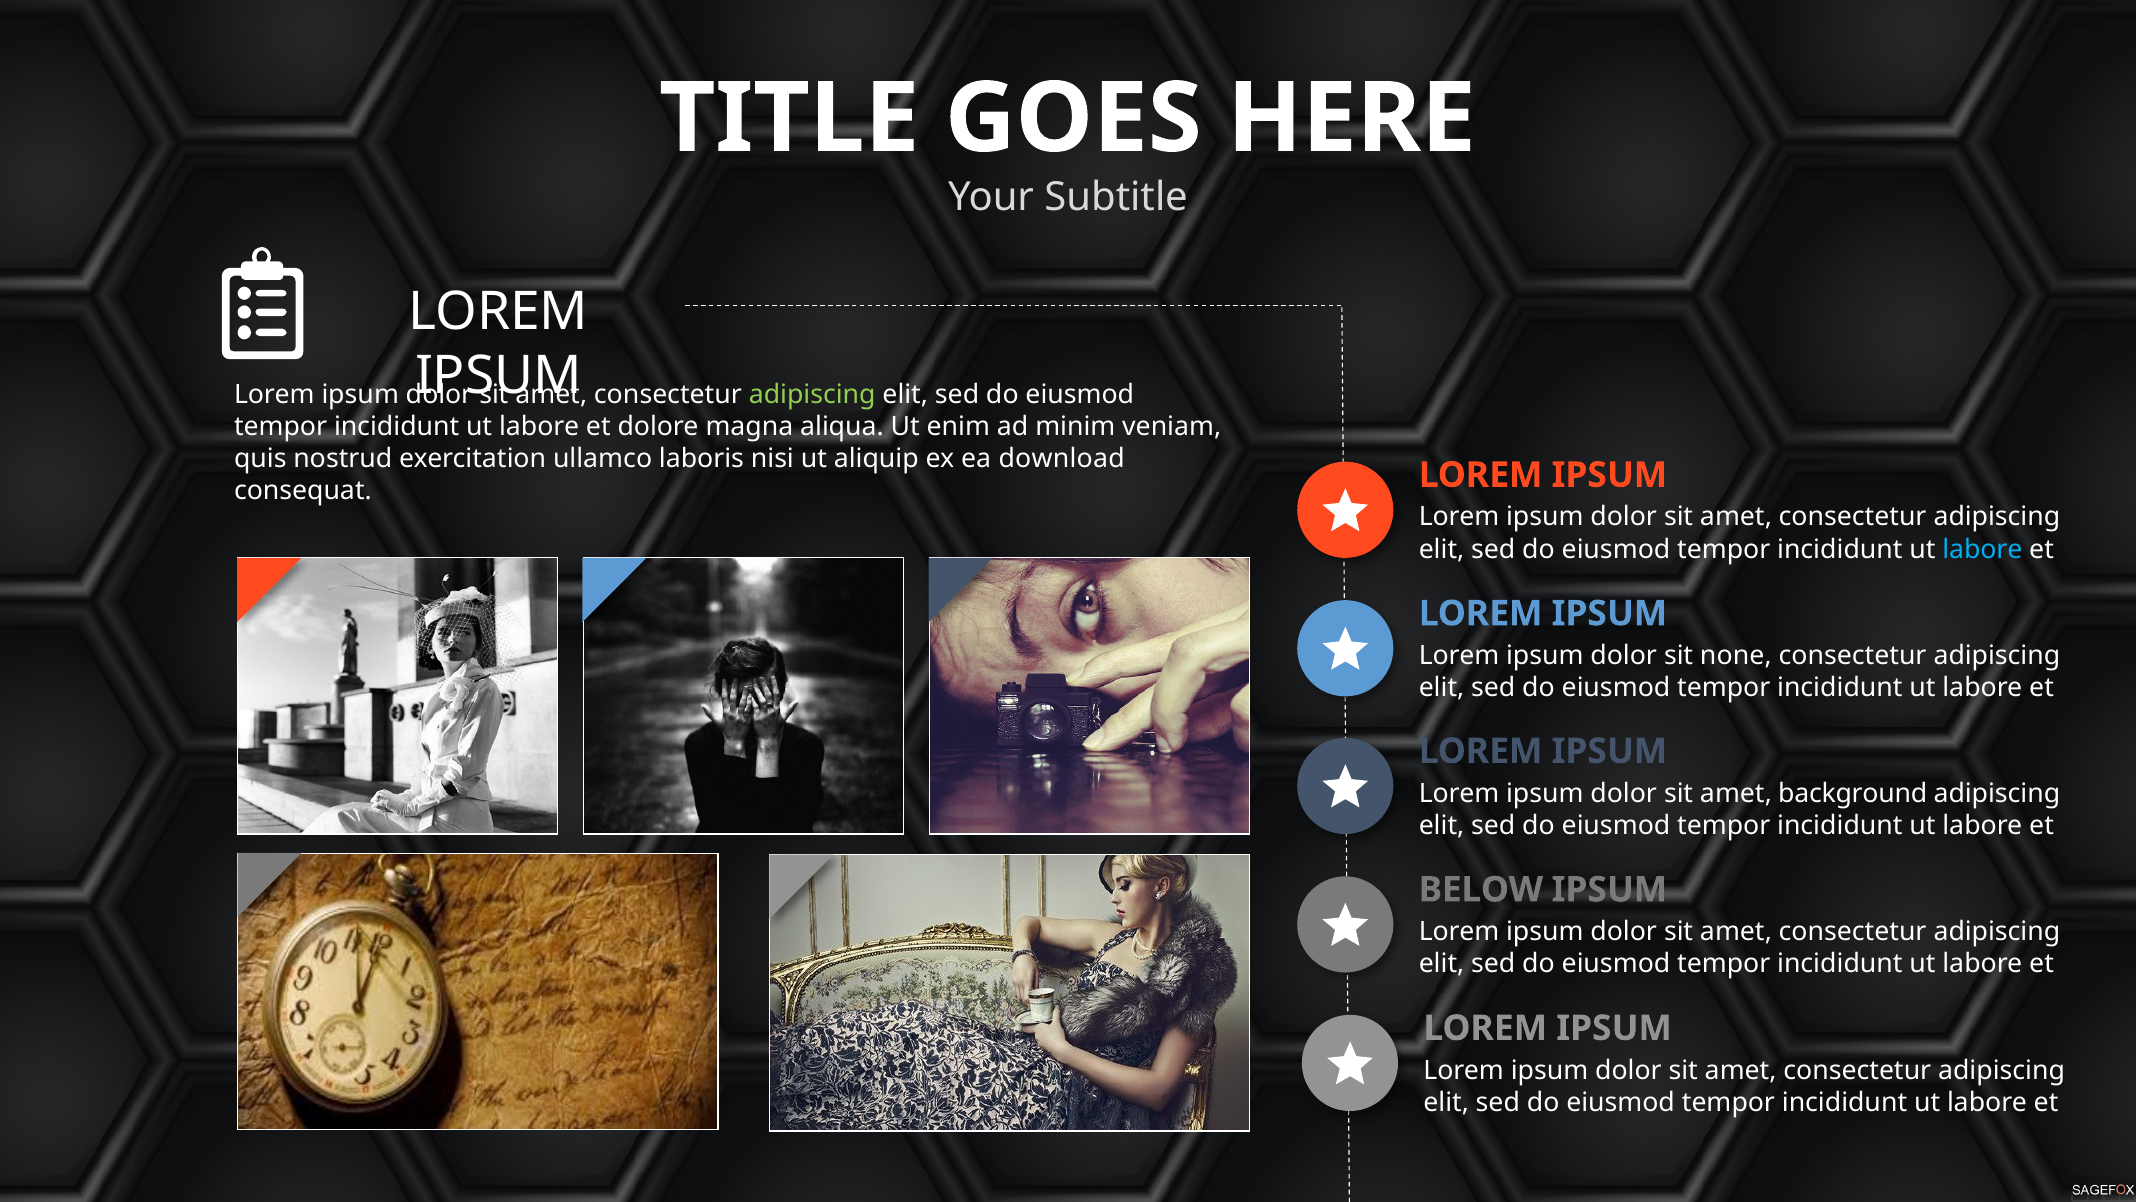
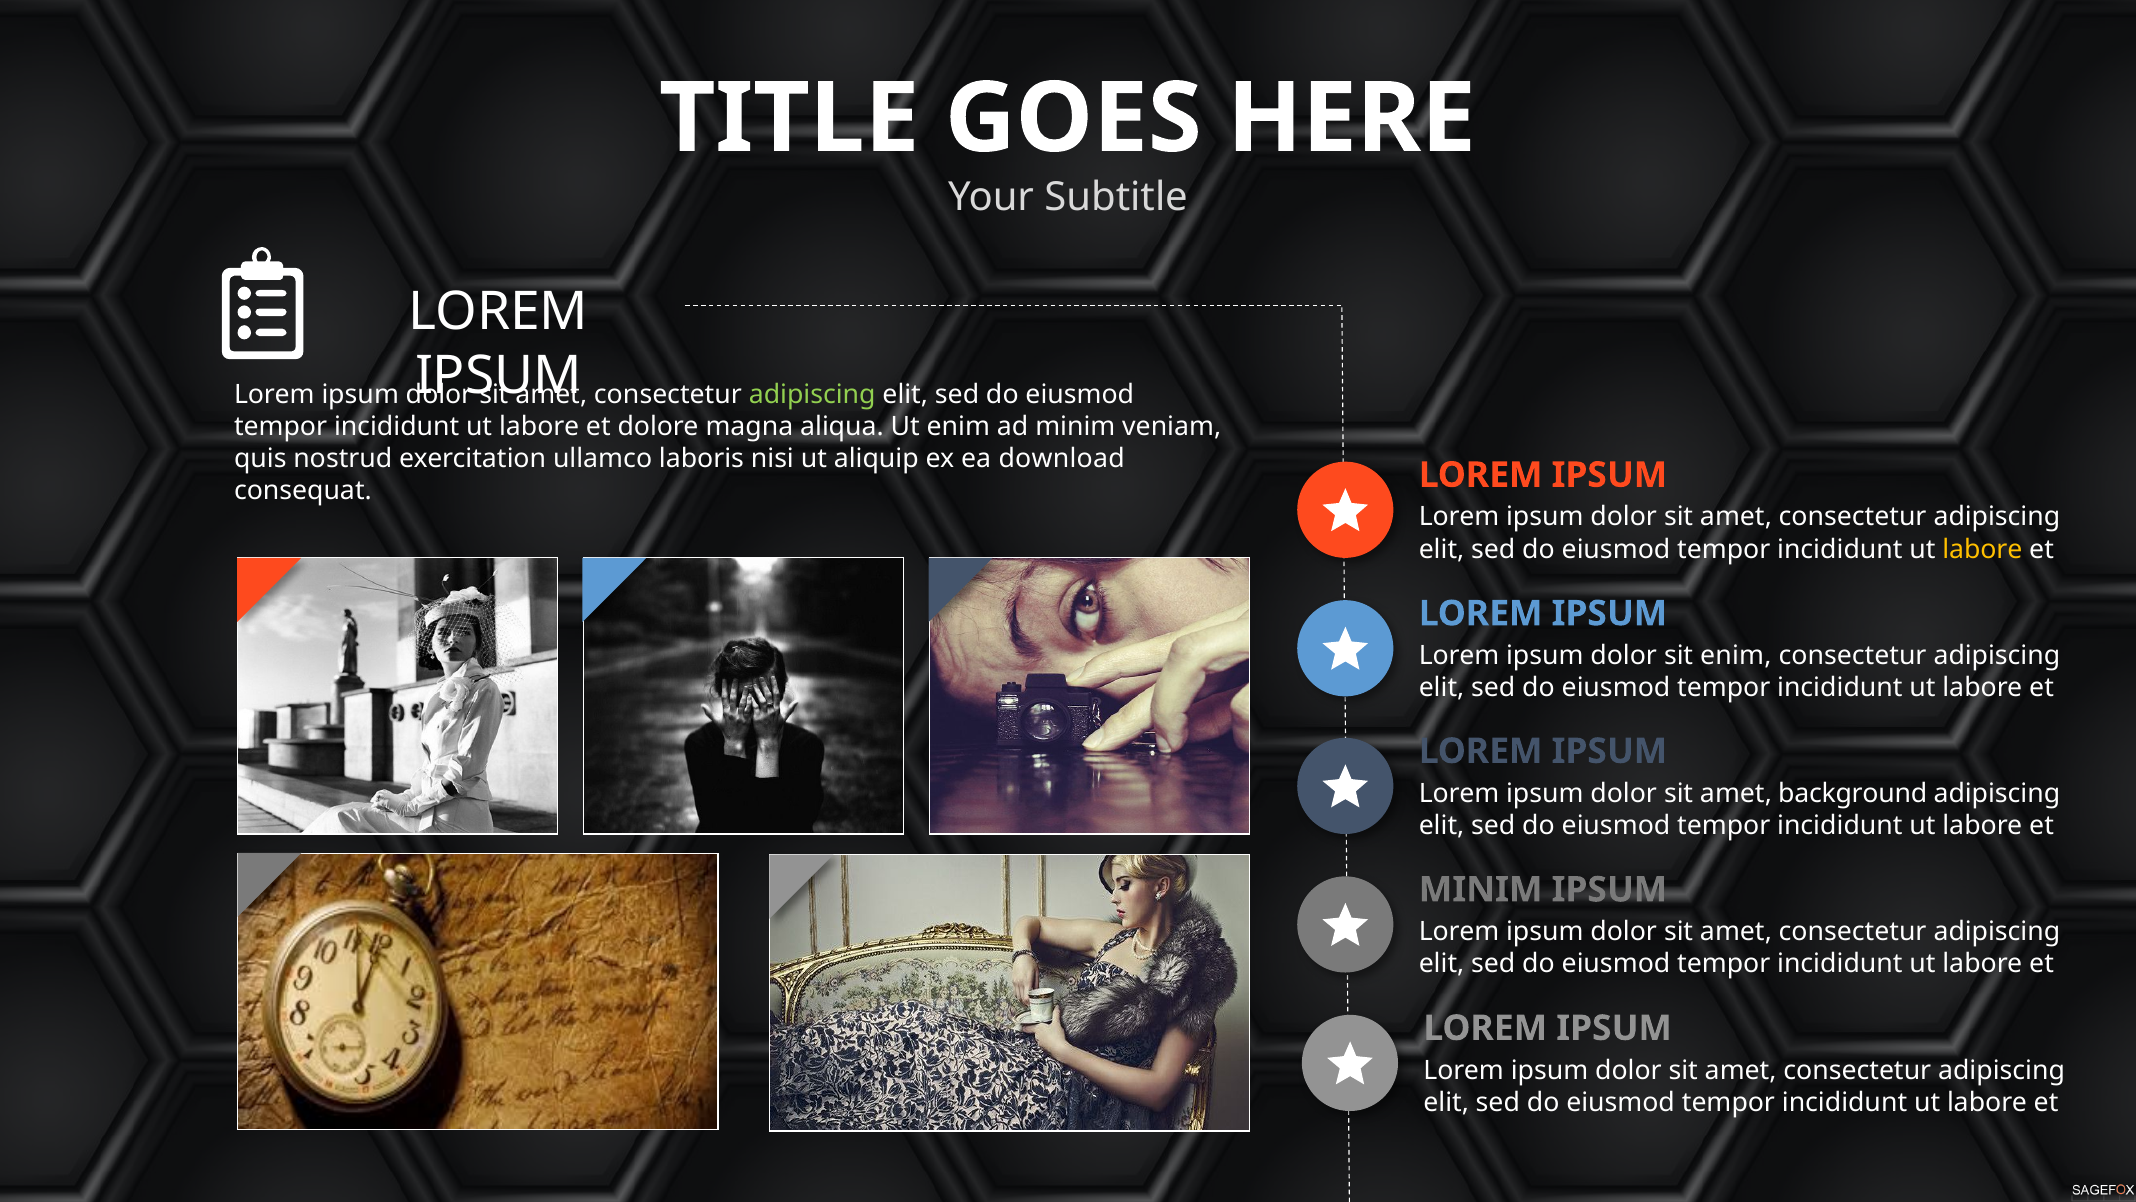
labore at (1982, 549) colour: light blue -> yellow
sit none: none -> enim
BELOW at (1481, 889): BELOW -> MINIM
